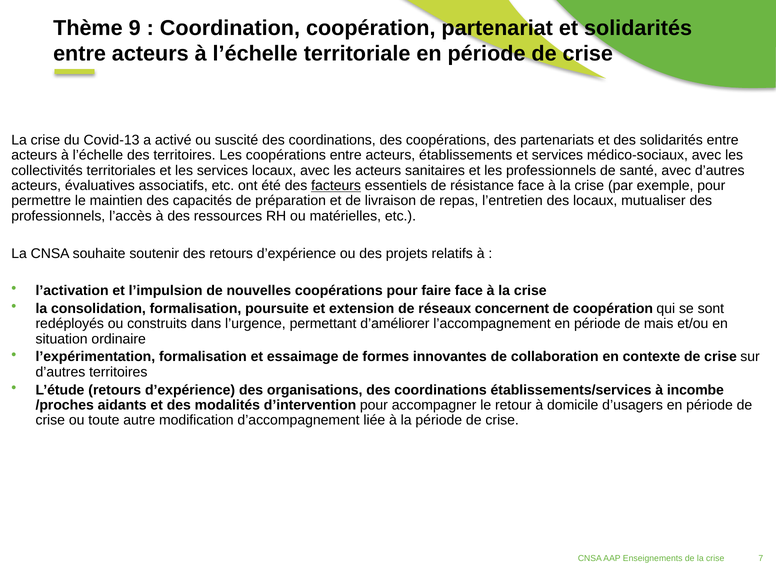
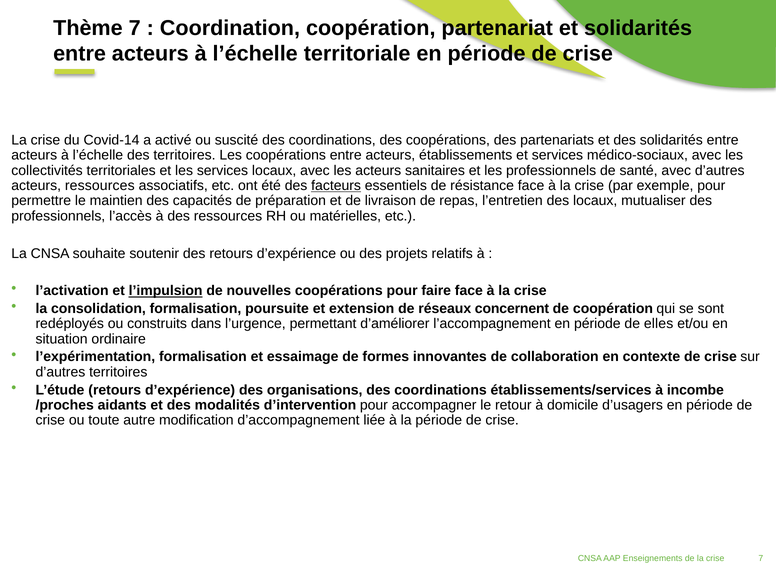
Thème 9: 9 -> 7
Covid-13: Covid-13 -> Covid-14
acteurs évaluatives: évaluatives -> ressources
l’impulsion underline: none -> present
mais: mais -> elles
